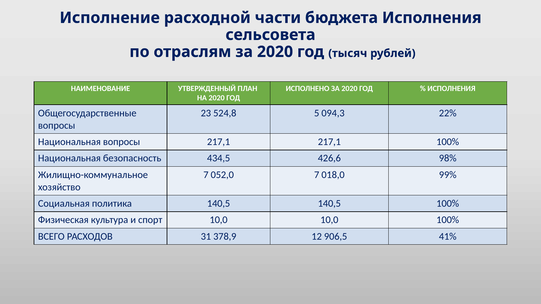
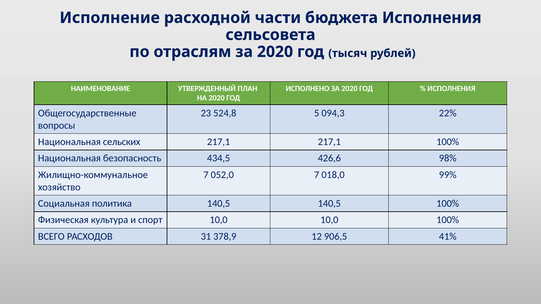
Национальная вопросы: вопросы -> сельских
